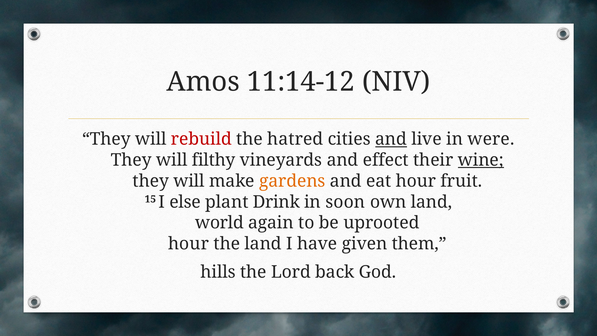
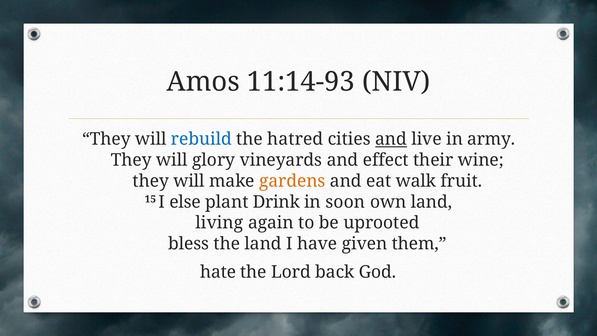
11:14-12: 11:14-12 -> 11:14-93
rebuild colour: red -> blue
were: were -> army
filthy: filthy -> glory
wine underline: present -> none
eat hour: hour -> walk
world: world -> living
hour at (188, 244): hour -> bless
hills: hills -> hate
